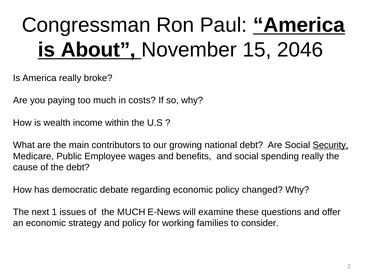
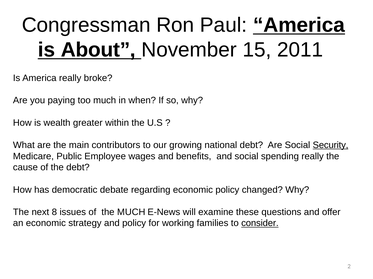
2046: 2046 -> 2011
costs: costs -> when
income: income -> greater
1: 1 -> 8
consider underline: none -> present
